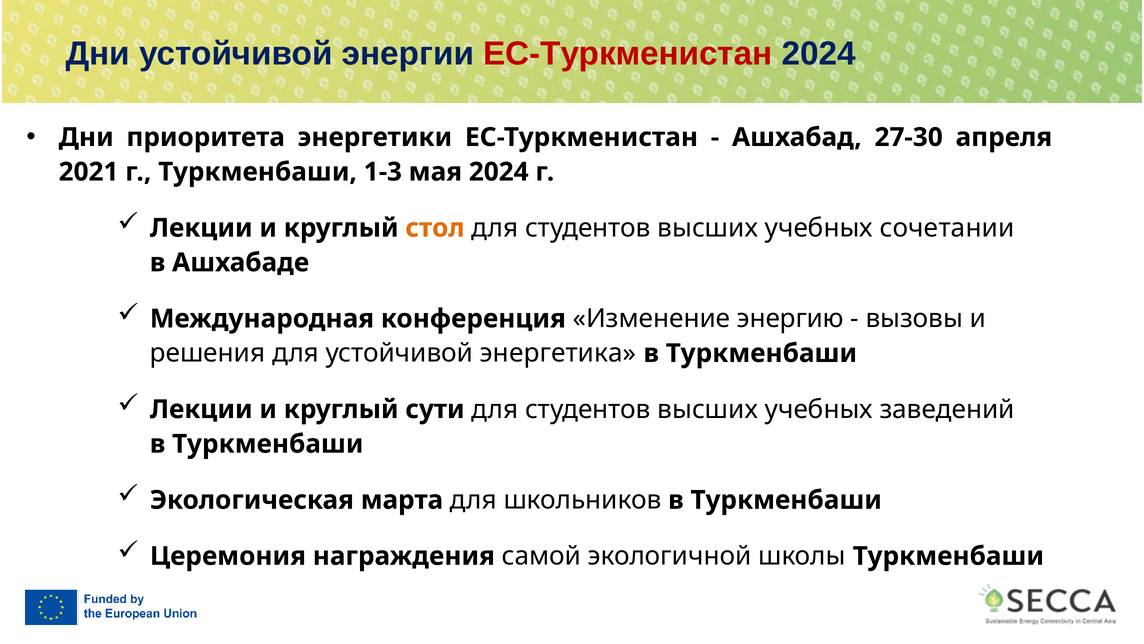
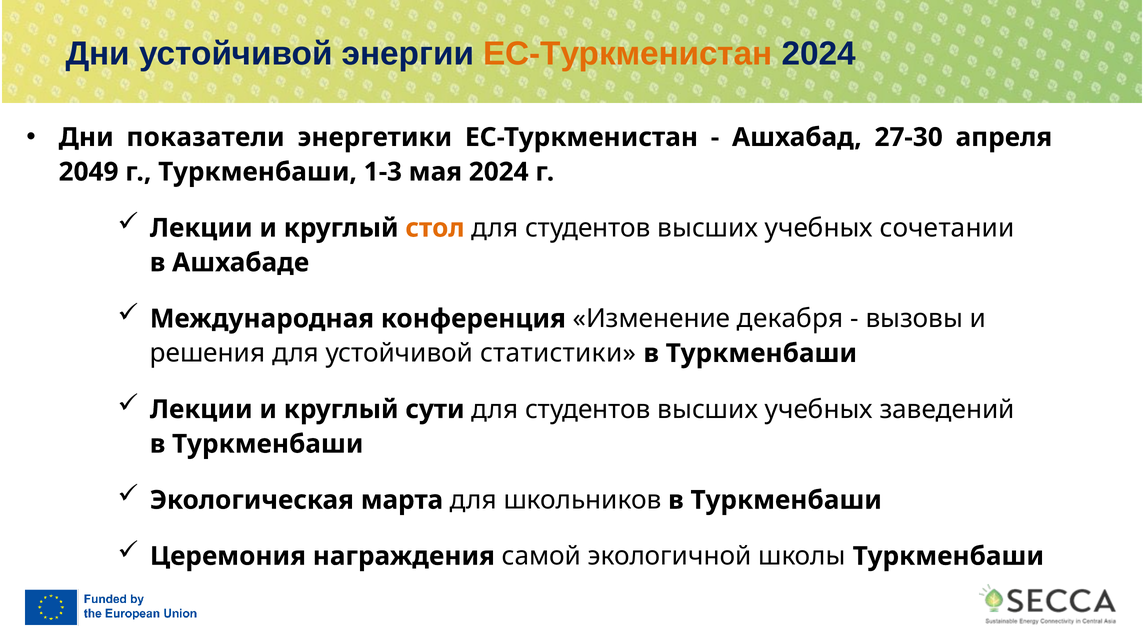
ЕС-Туркменистан at (628, 54) colour: red -> orange
приоритета: приоритета -> показатели
2021: 2021 -> 2049
энергию: энергию -> декабря
энергетика: энергетика -> статистики
